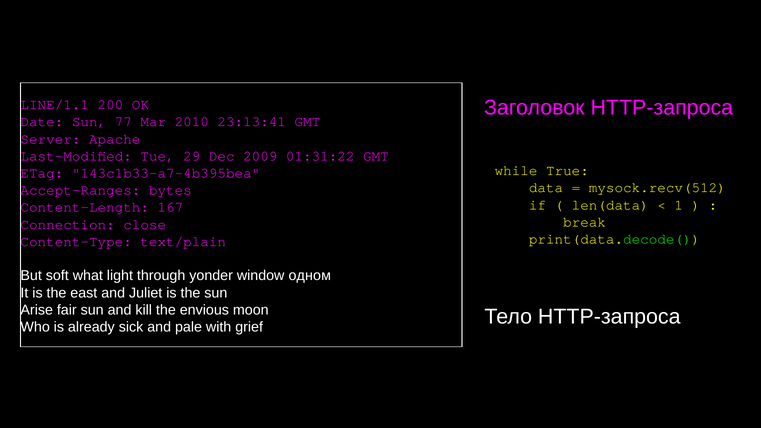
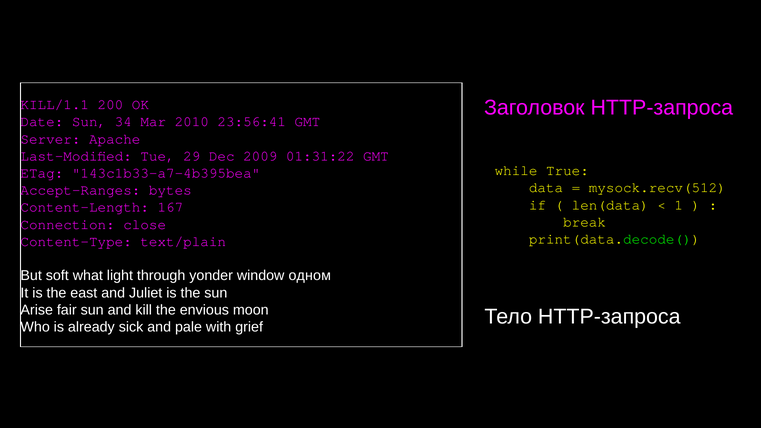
LINE/1.1: LINE/1.1 -> KILL/1.1
77: 77 -> 34
23:13:41: 23:13:41 -> 23:56:41
